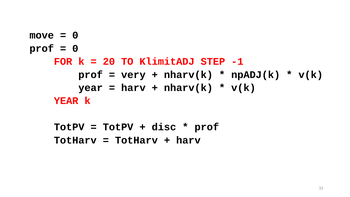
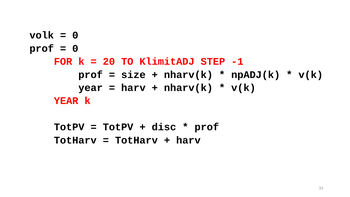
move: move -> volk
very: very -> size
